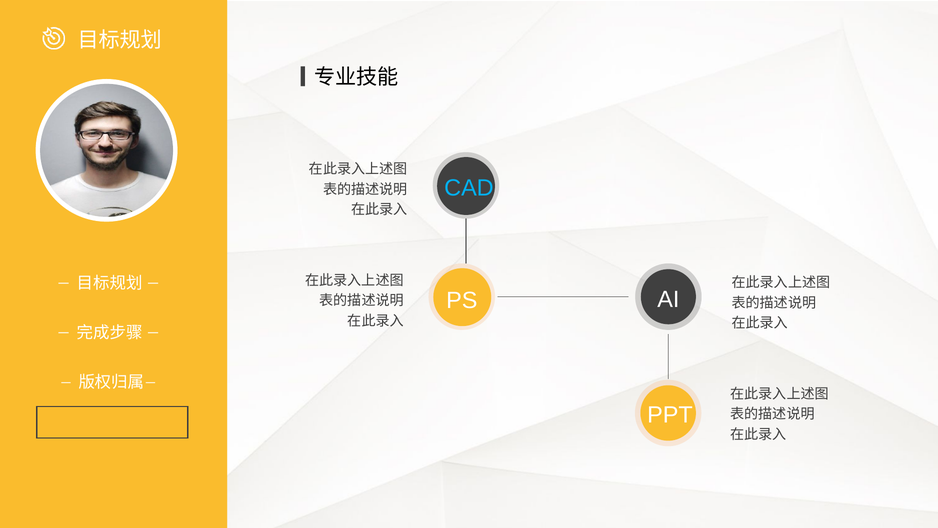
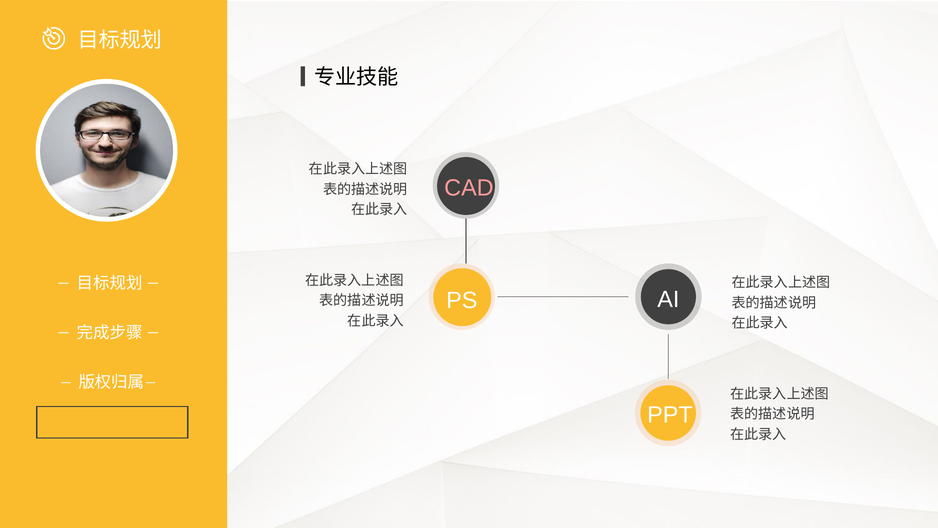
CAD colour: light blue -> pink
